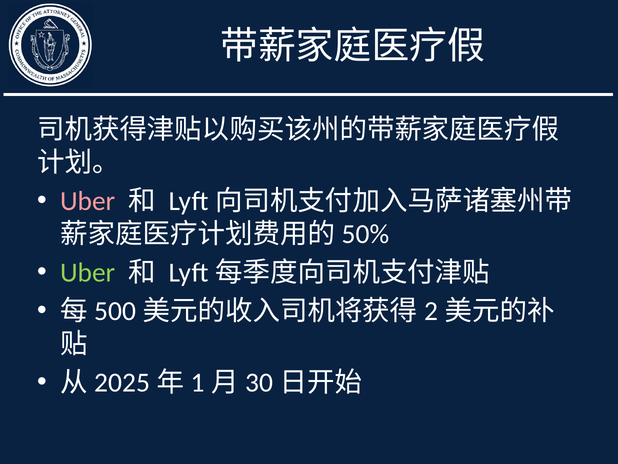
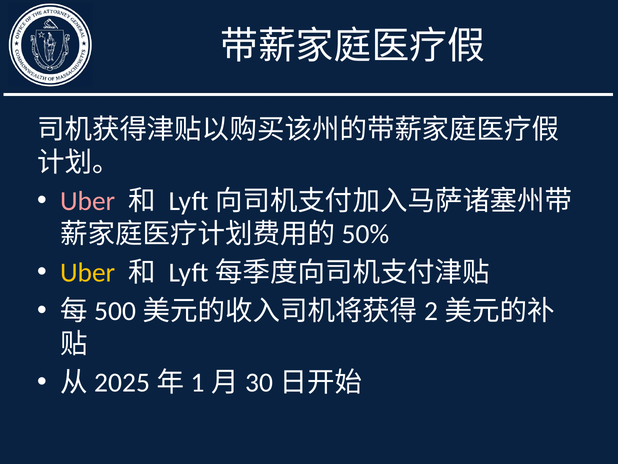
Uber at (88, 273) colour: light green -> yellow
